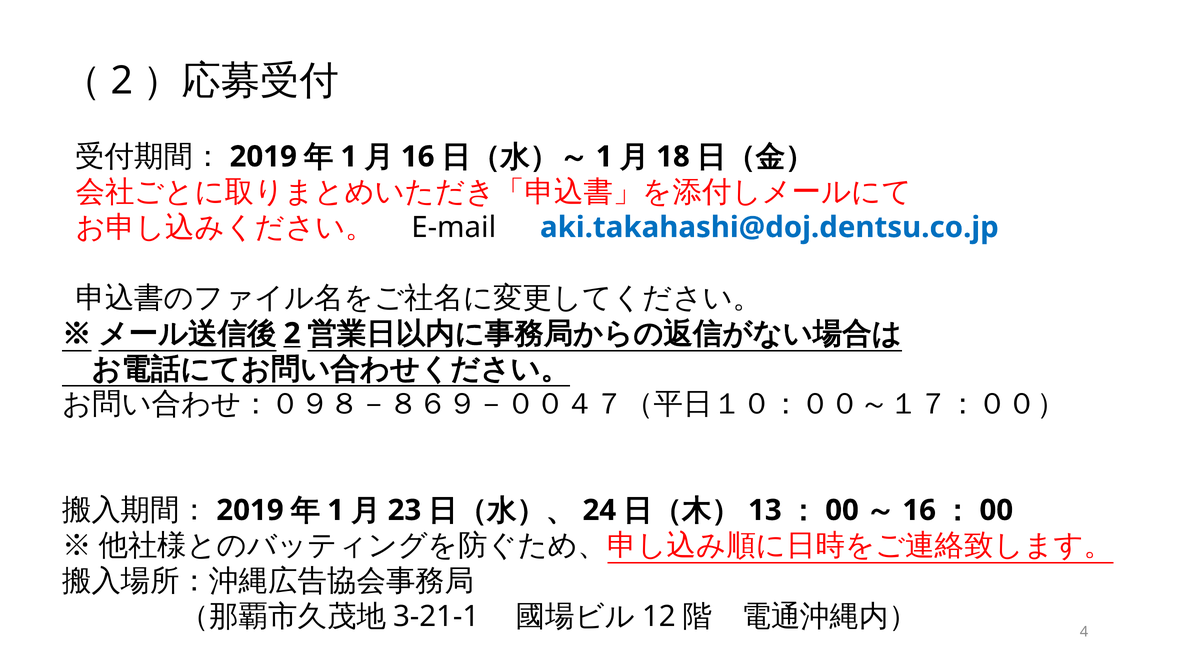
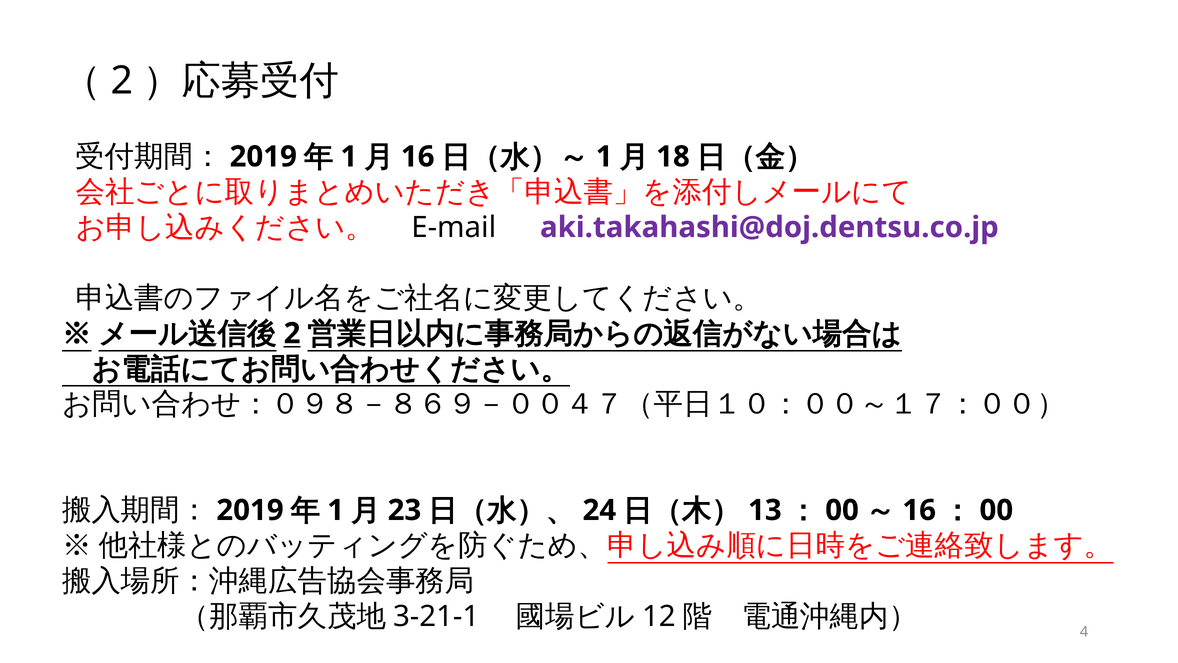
aki.takahashi@doj.dentsu.co.jp colour: blue -> purple
